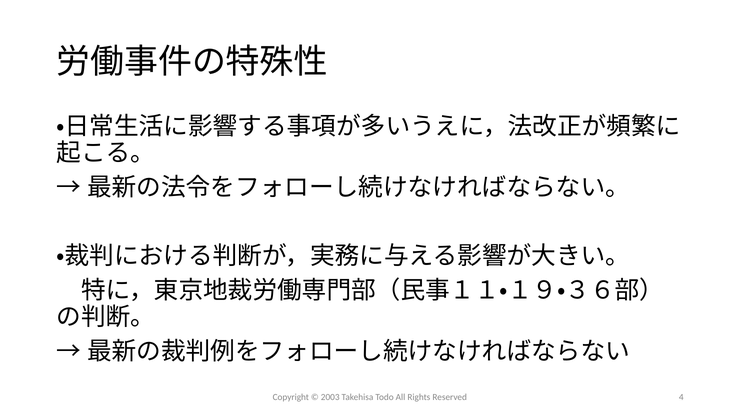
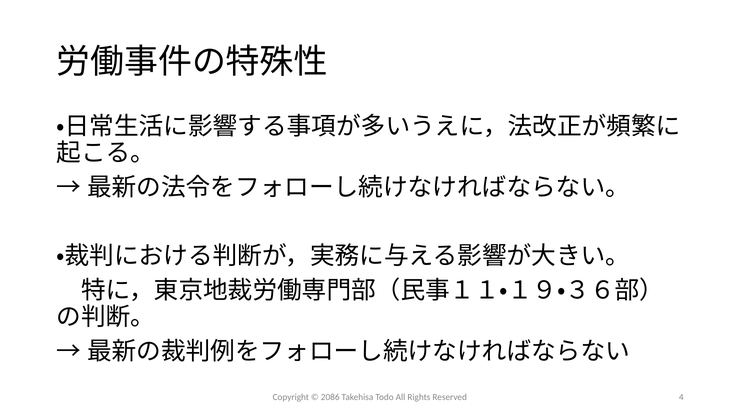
2003: 2003 -> 2086
